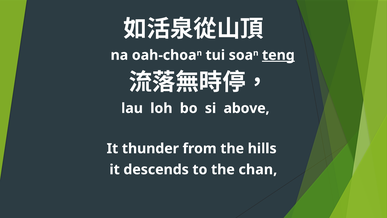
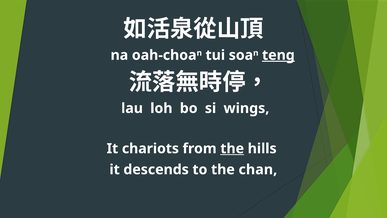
above: above -> wings
thunder: thunder -> chariots
the at (232, 148) underline: none -> present
